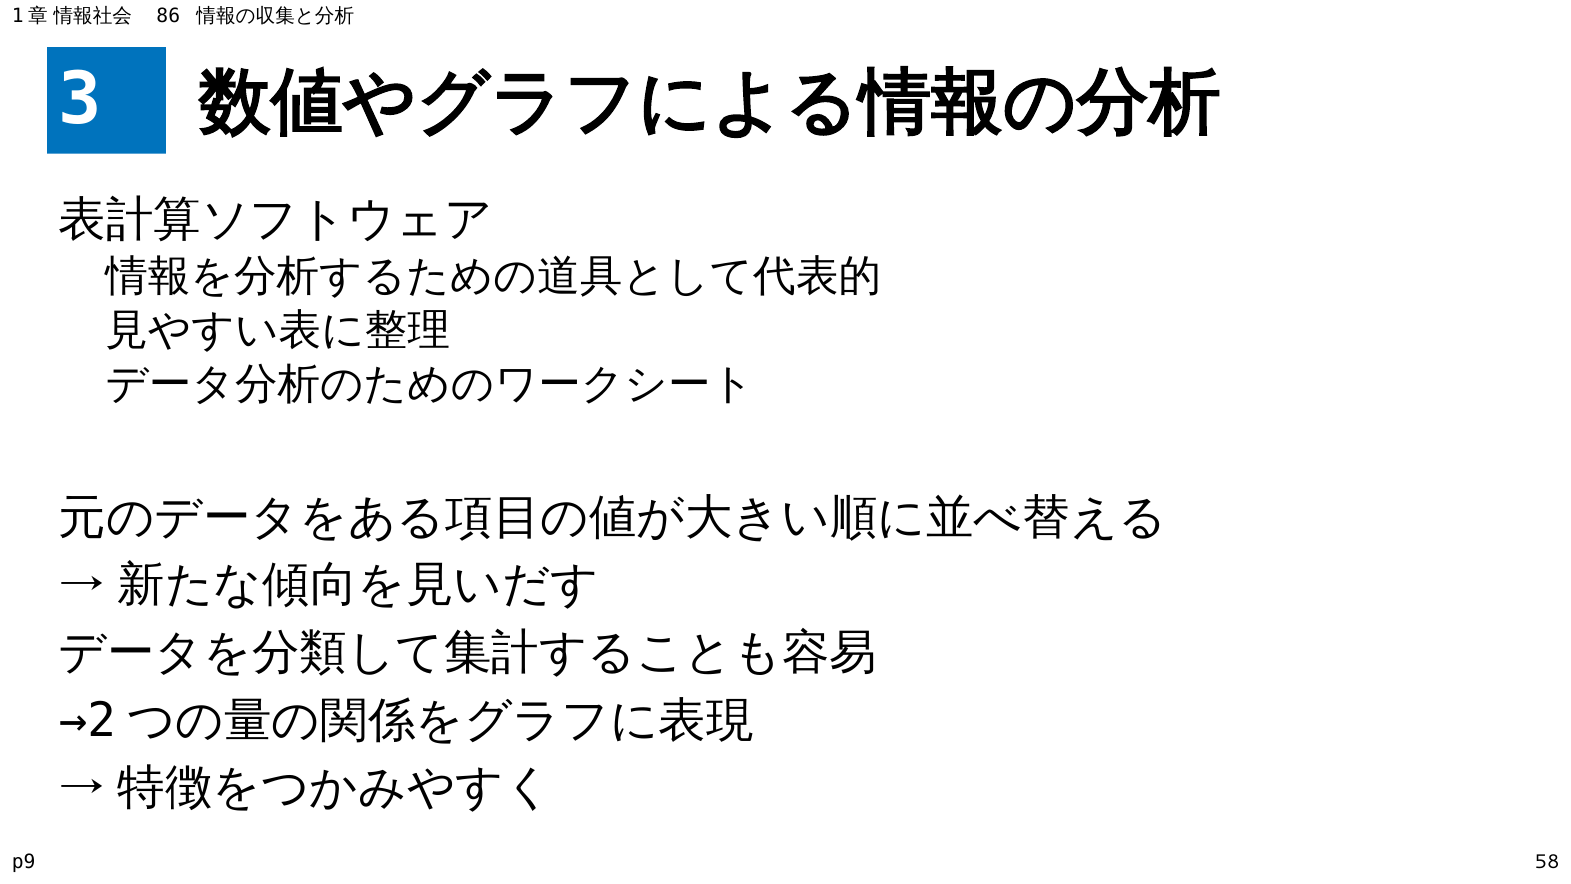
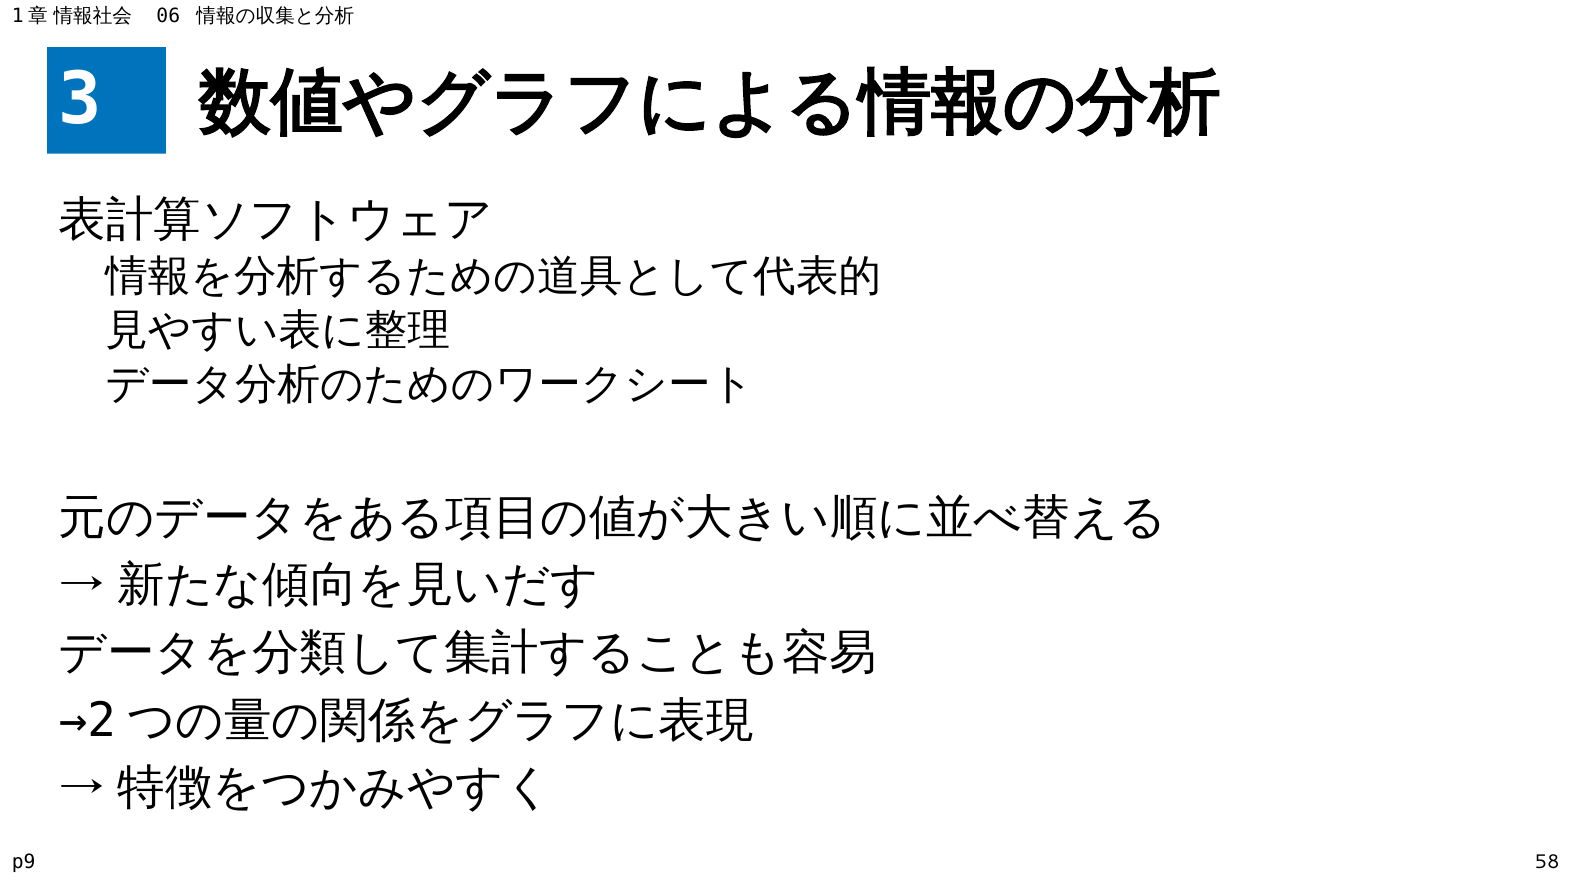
86: 86 -> 06
